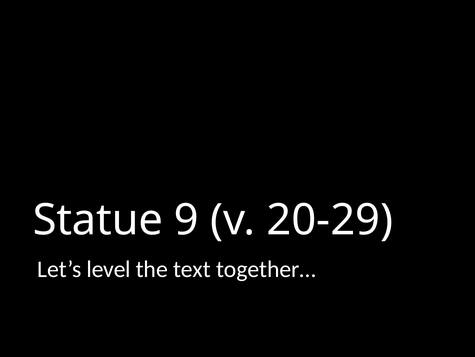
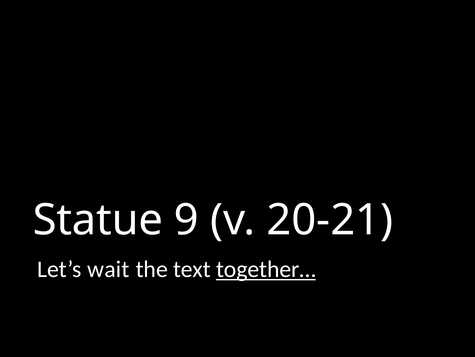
20-29: 20-29 -> 20-21
level: level -> wait
together… underline: none -> present
